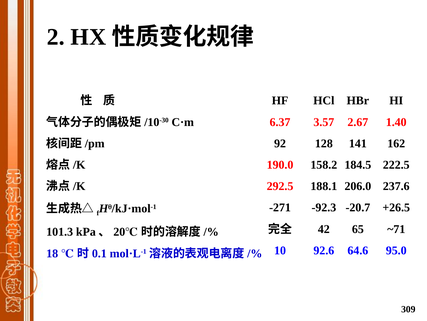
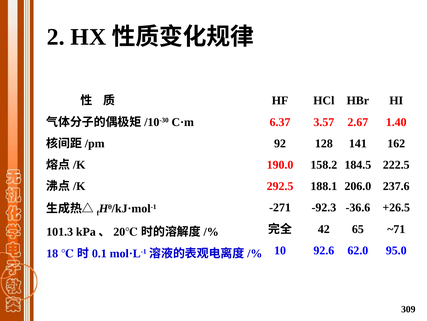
-20.7: -20.7 -> -36.6
64.6: 64.6 -> 62.0
